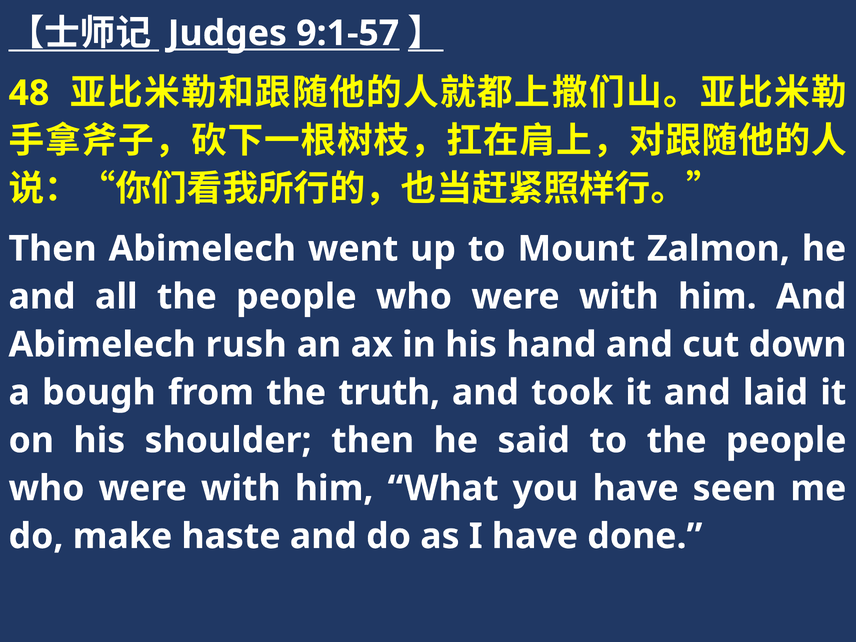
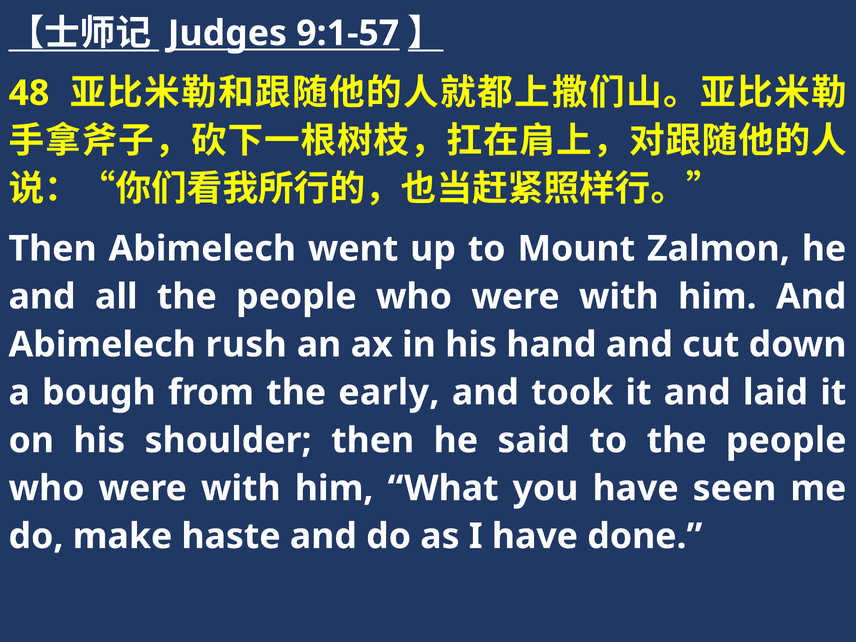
truth: truth -> early
